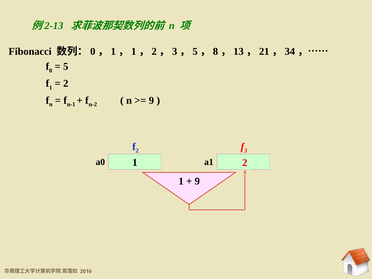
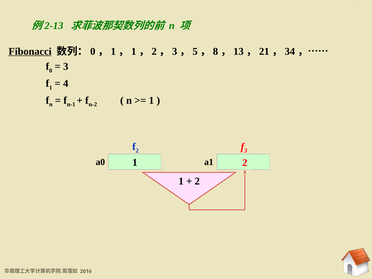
Fibonacci underline: none -> present
5 at (66, 67): 5 -> 3
2 at (66, 83): 2 -> 4
9 at (151, 100): 9 -> 1
9 at (197, 181): 9 -> 2
